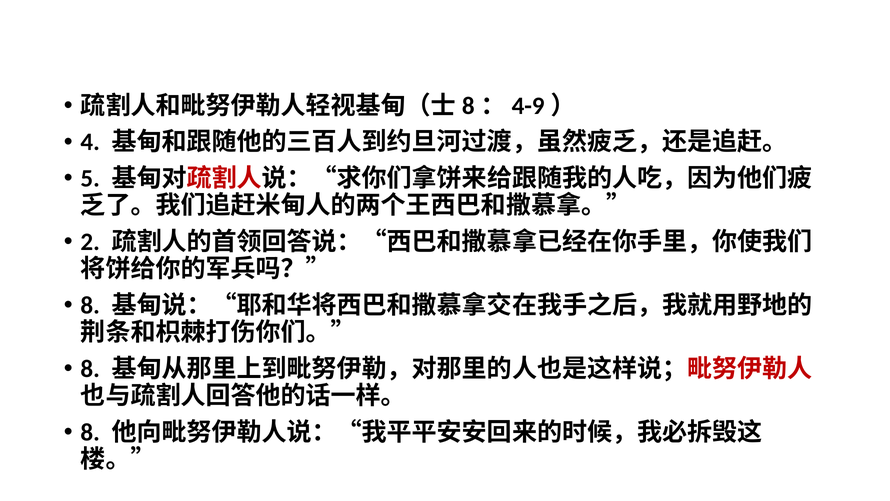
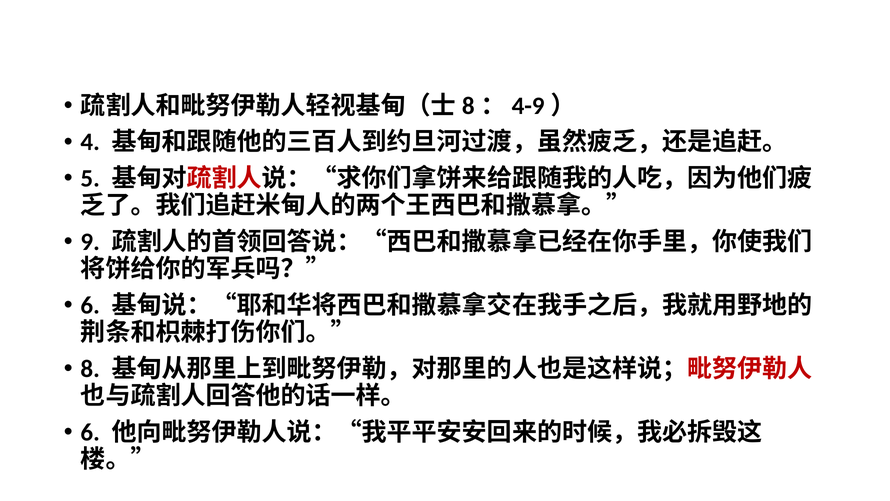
2: 2 -> 9
8 at (90, 305): 8 -> 6
8 at (90, 432): 8 -> 6
